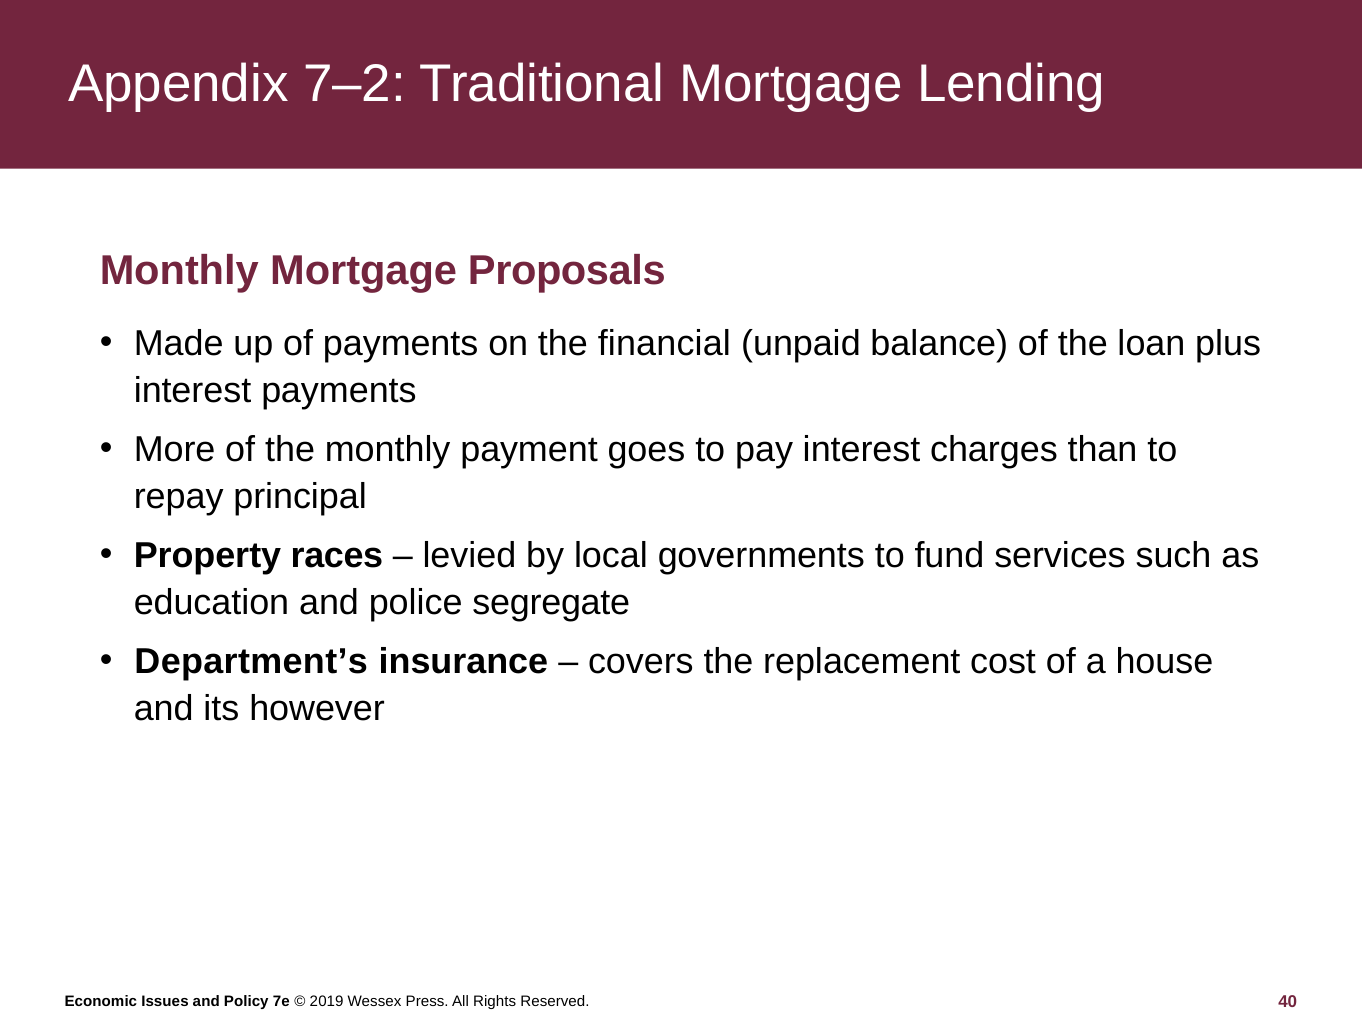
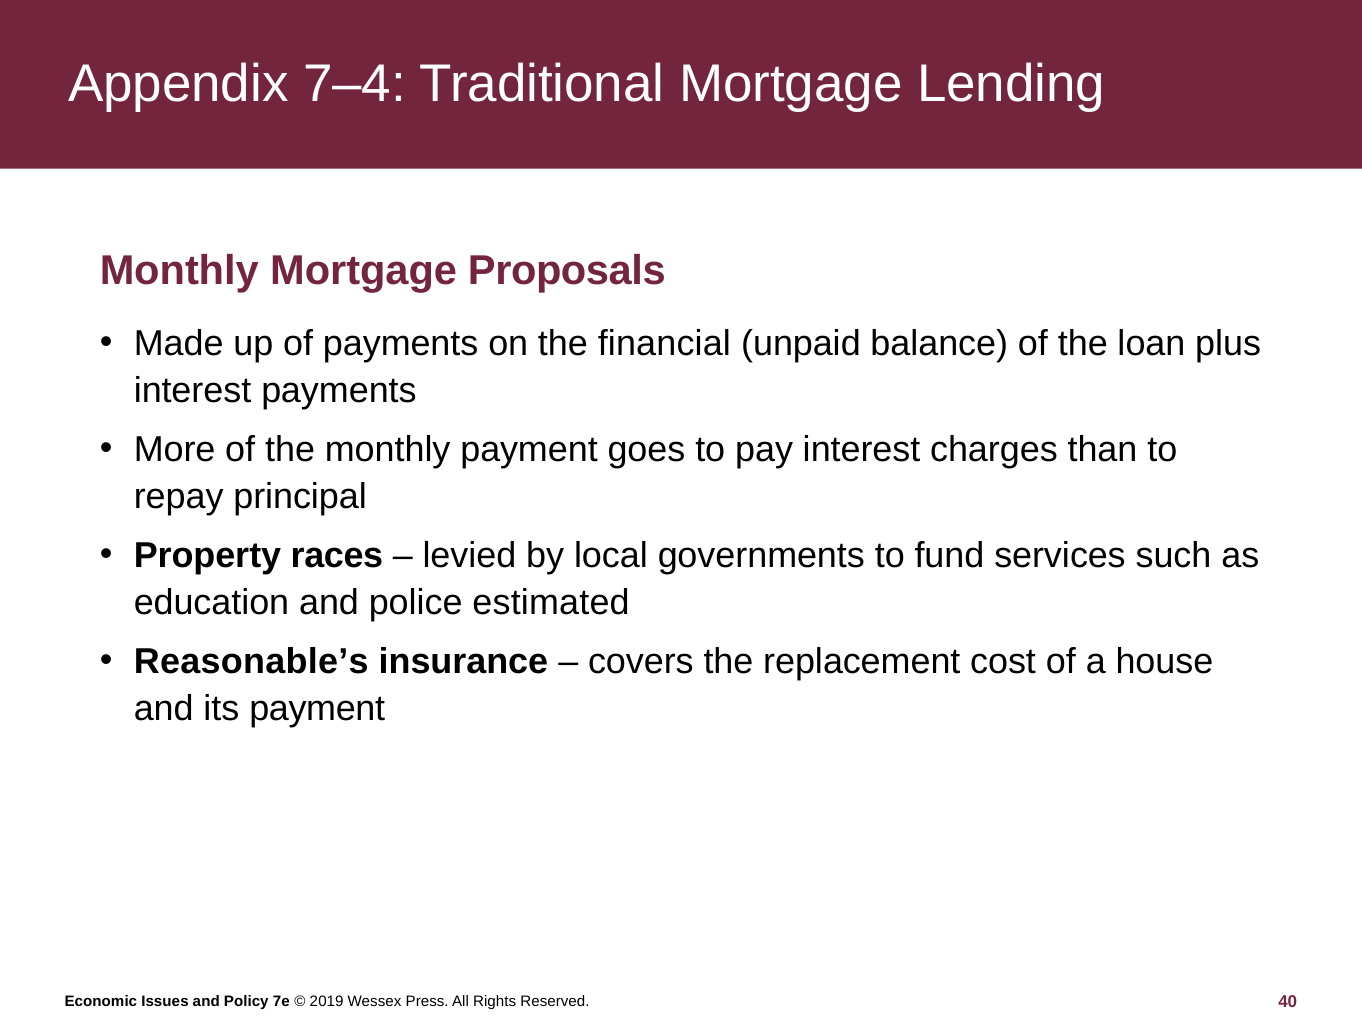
7–2: 7–2 -> 7–4
segregate: segregate -> estimated
Department’s: Department’s -> Reasonable’s
its however: however -> payment
